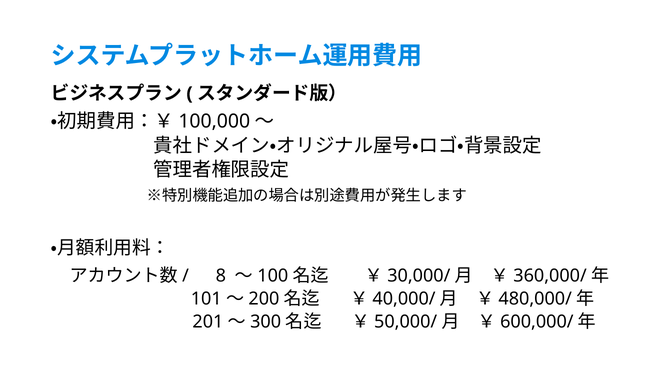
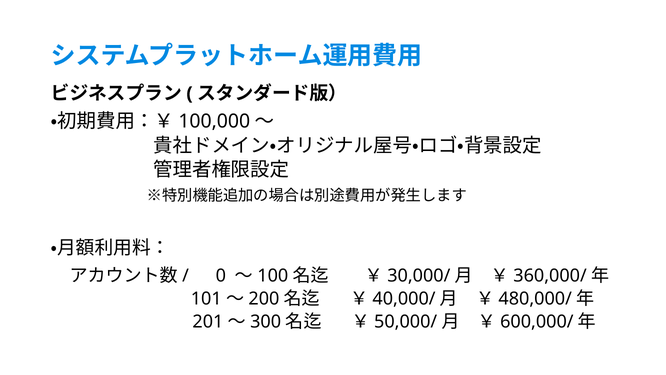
8: 8 -> 0
